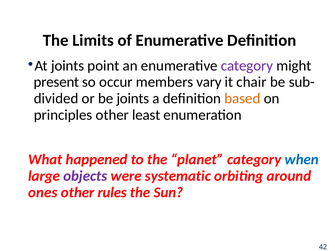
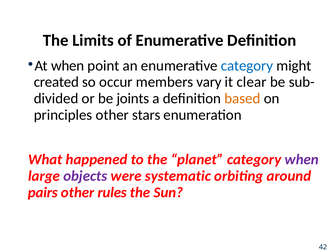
At joints: joints -> when
category at (247, 66) colour: purple -> blue
present: present -> created
chair: chair -> clear
least: least -> stars
when at (302, 160) colour: blue -> purple
ones: ones -> pairs
